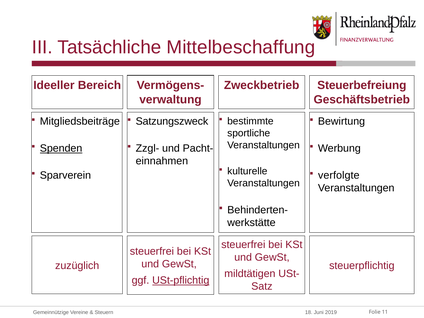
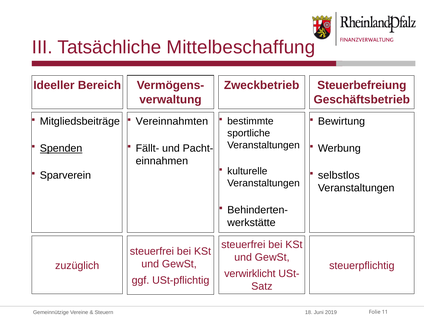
Satzungszweck: Satzungszweck -> Vereinnahmten
Zzgl-: Zzgl- -> Fällt-
verfolgte: verfolgte -> selbstlos
mildtätigen: mildtätigen -> verwirklicht
USt-pflichtig underline: present -> none
